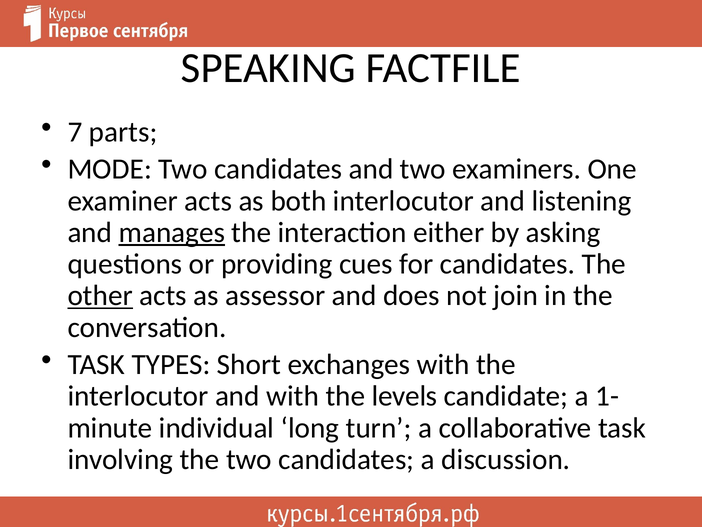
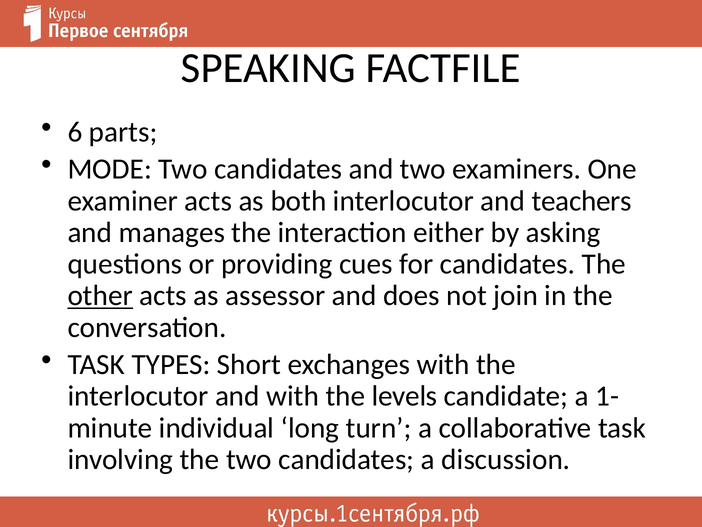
7: 7 -> 6
listening: listening -> teachers
manages underline: present -> none
